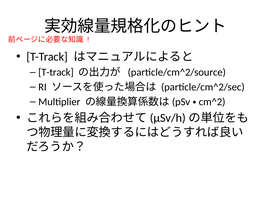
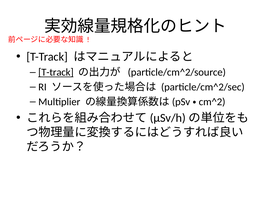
T-track at (56, 72) underline: none -> present
